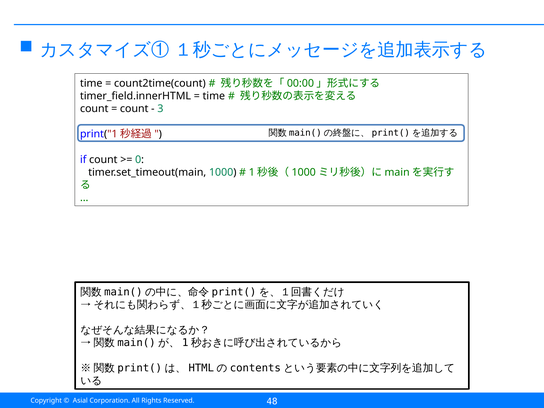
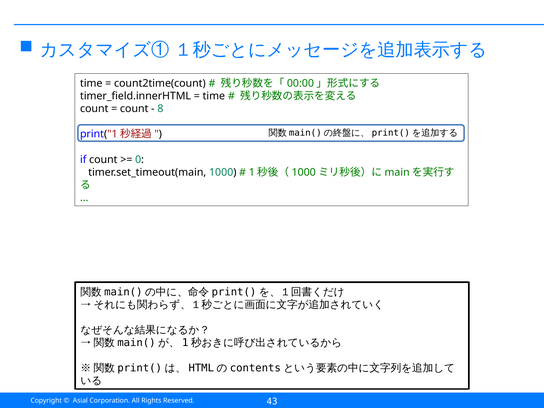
3: 3 -> 8
48: 48 -> 43
